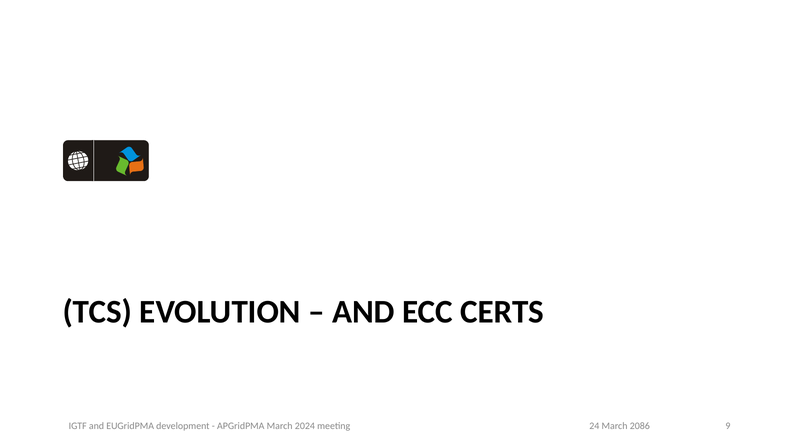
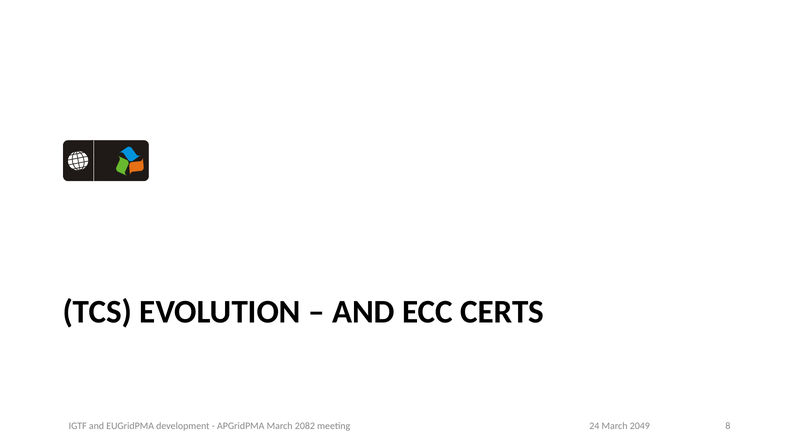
2024: 2024 -> 2082
9: 9 -> 8
2086: 2086 -> 2049
